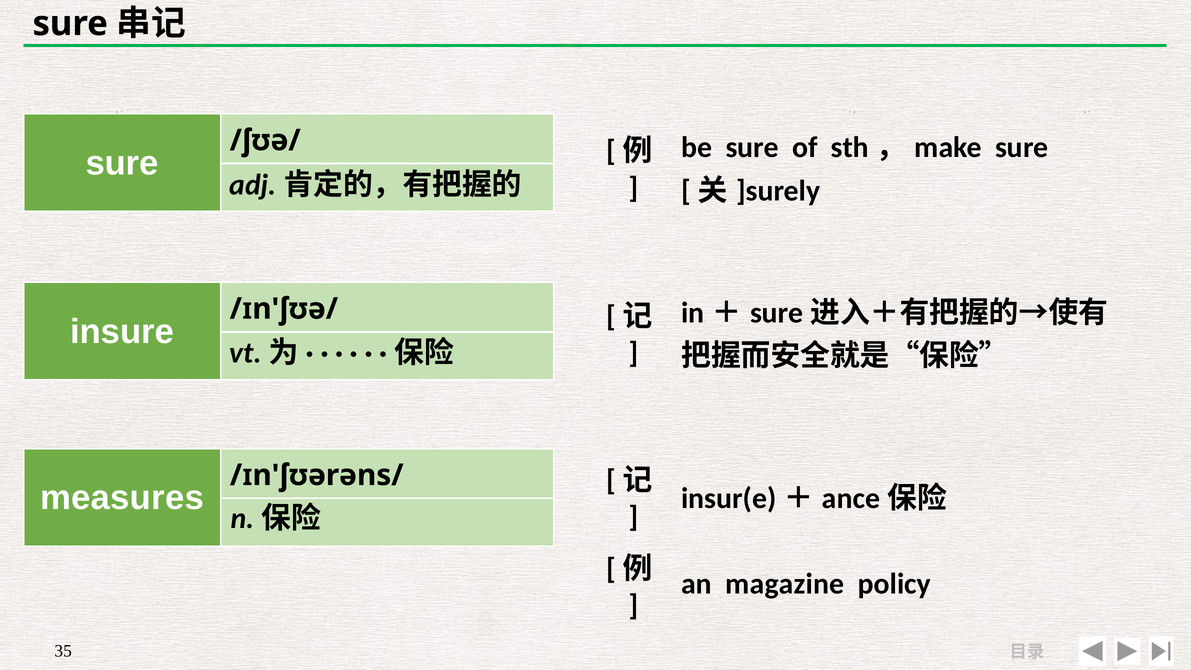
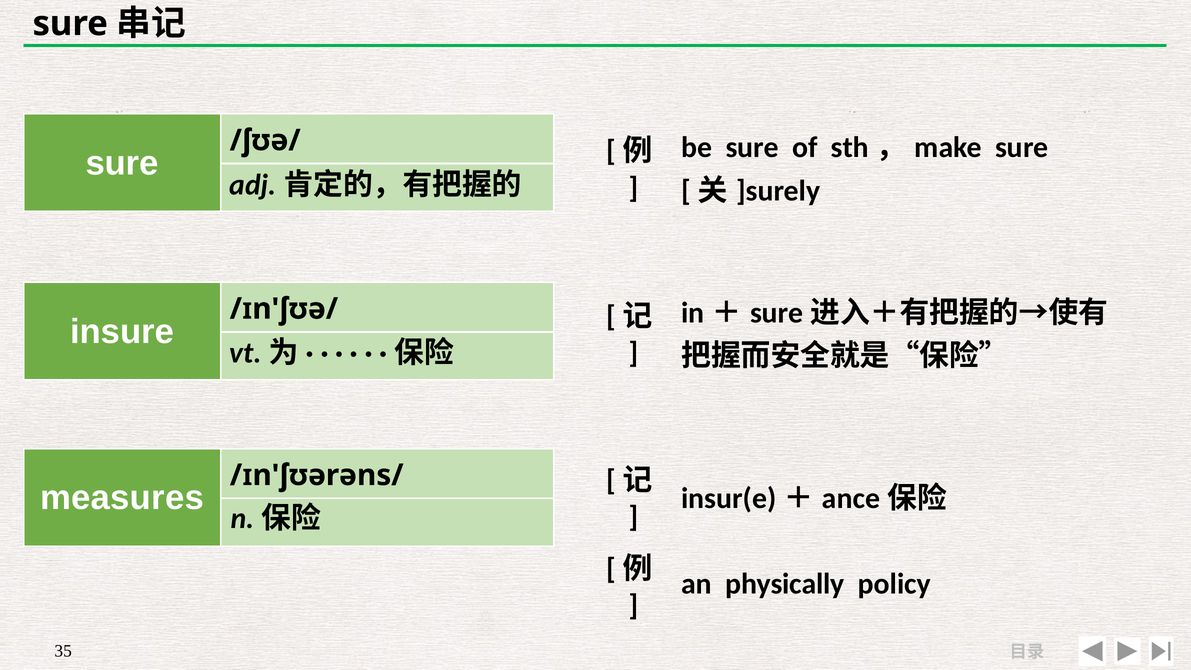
magazine: magazine -> physically
